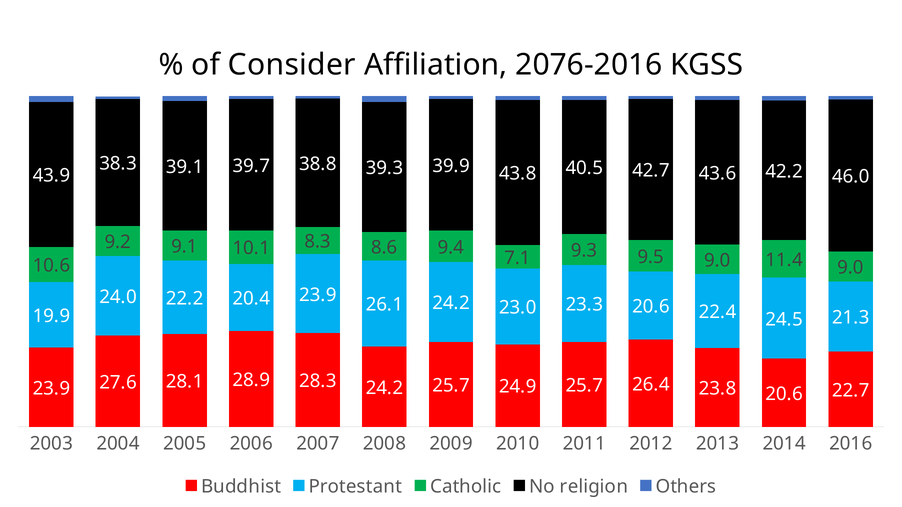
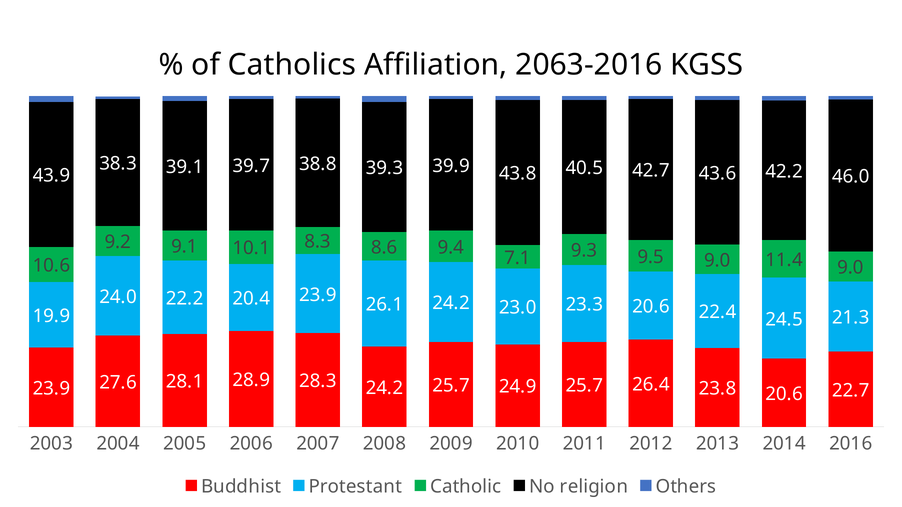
Consider: Consider -> Catholics
2076-2016: 2076-2016 -> 2063-2016
